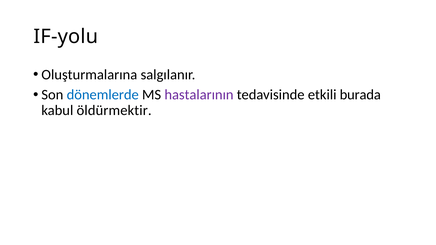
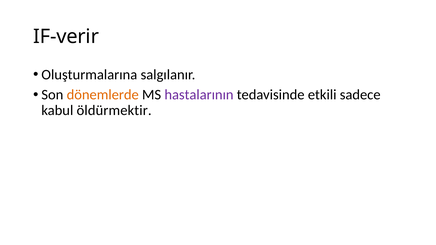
IF-yolu: IF-yolu -> IF-verir
dönemlerde colour: blue -> orange
burada: burada -> sadece
